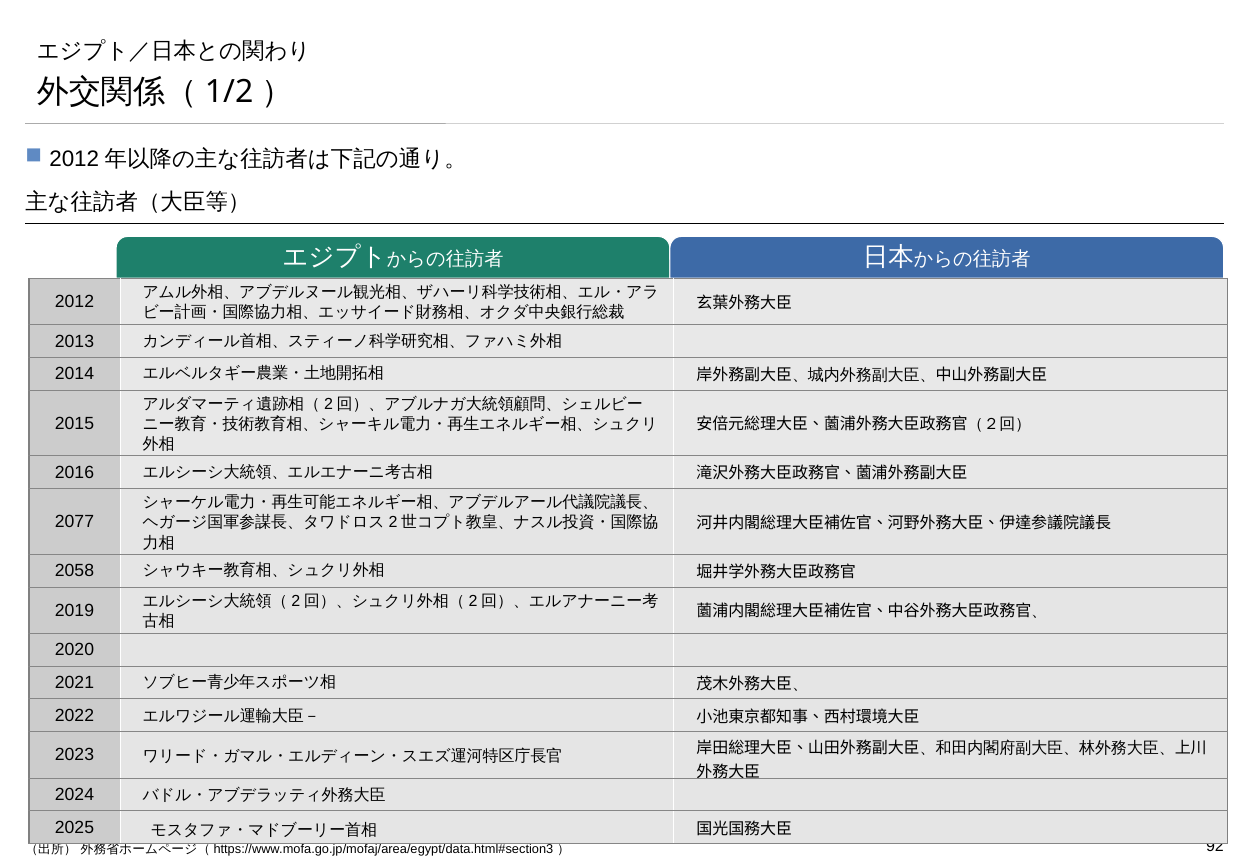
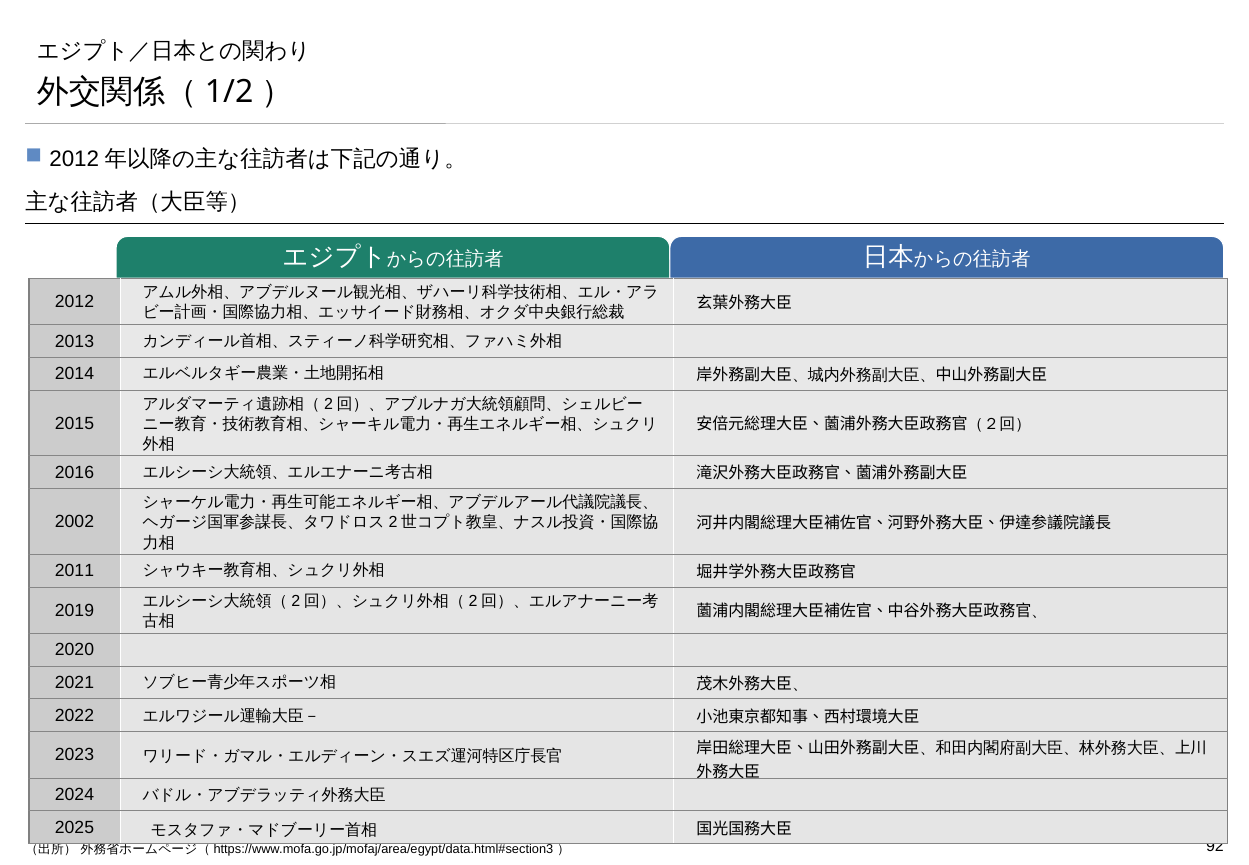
2077: 2077 -> 2002
2058: 2058 -> 2011
